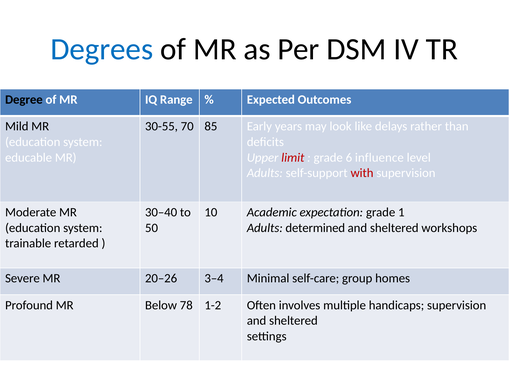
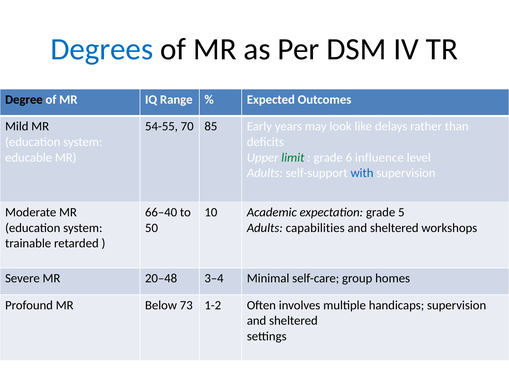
30-55: 30-55 -> 54-55
limit colour: red -> green
with colour: red -> blue
30–40: 30–40 -> 66–40
1: 1 -> 5
determined: determined -> capabilities
20–26: 20–26 -> 20–48
78: 78 -> 73
